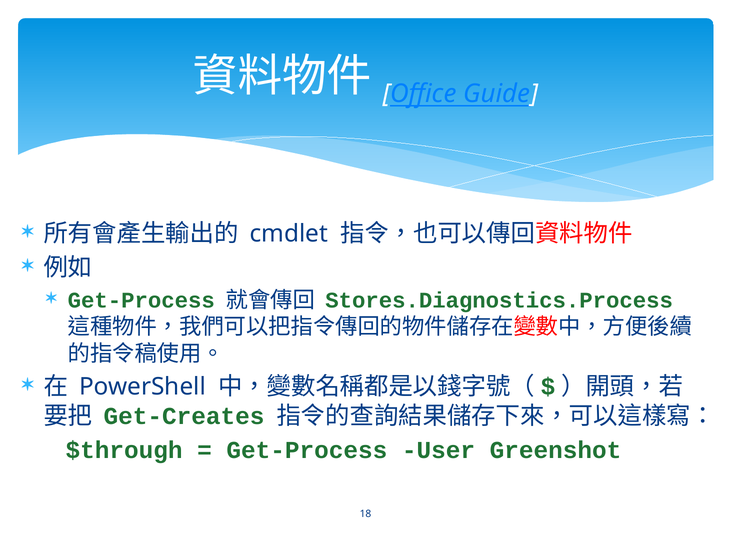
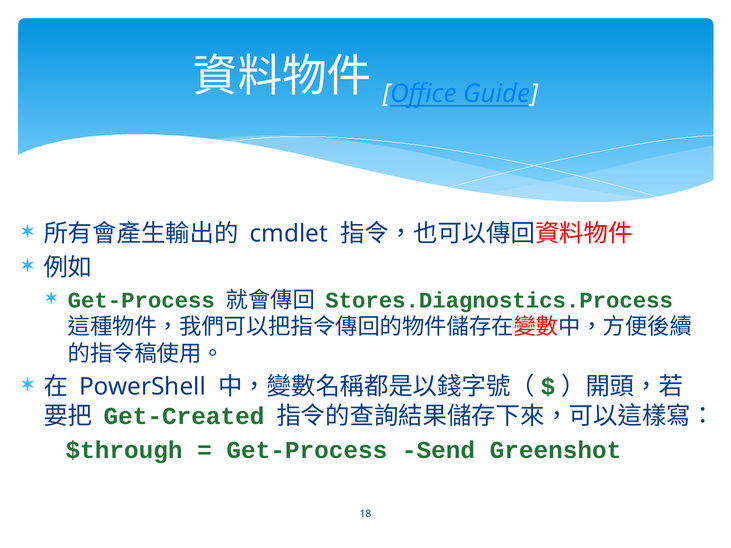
Get-Creates: Get-Creates -> Get-Created
User: User -> Send
